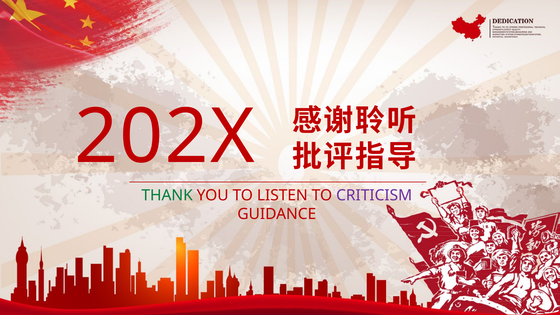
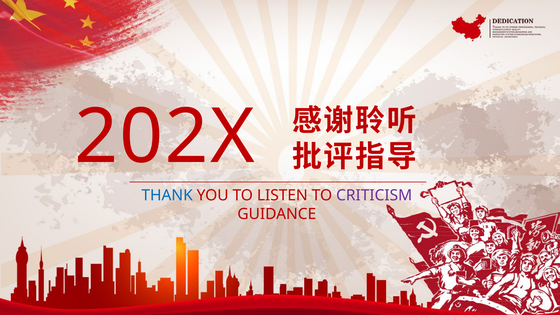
THANK colour: green -> blue
